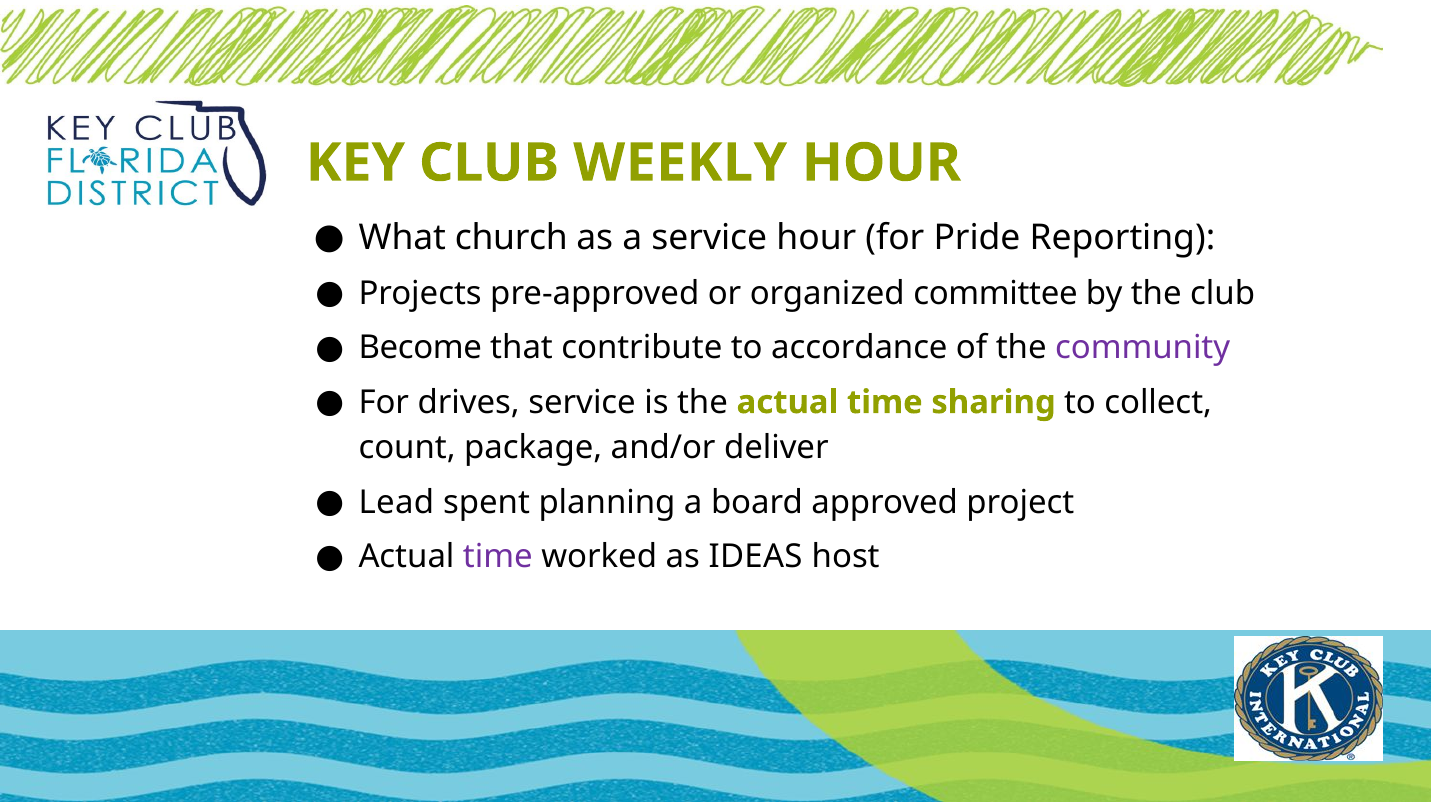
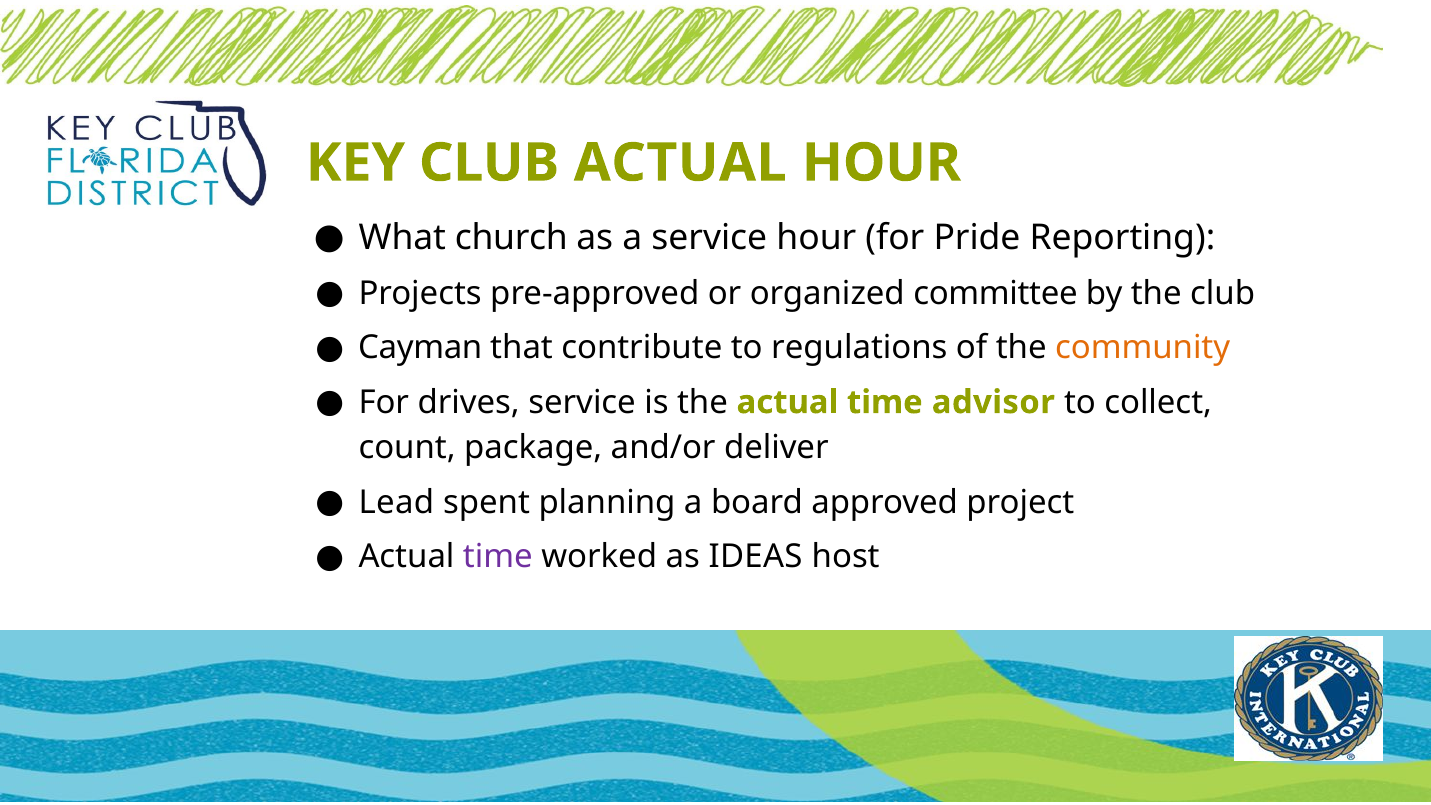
CLUB WEEKLY: WEEKLY -> ACTUAL
Become: Become -> Cayman
accordance: accordance -> regulations
community colour: purple -> orange
sharing: sharing -> advisor
